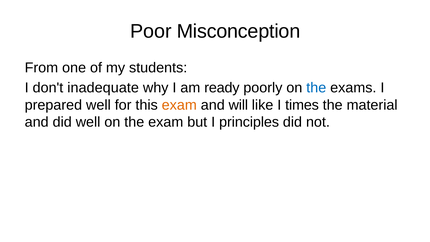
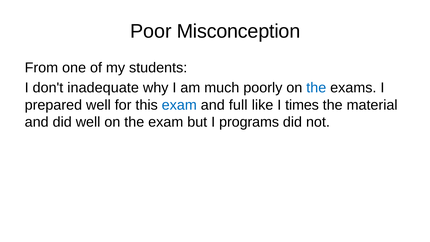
ready: ready -> much
exam at (179, 105) colour: orange -> blue
will: will -> full
principles: principles -> programs
